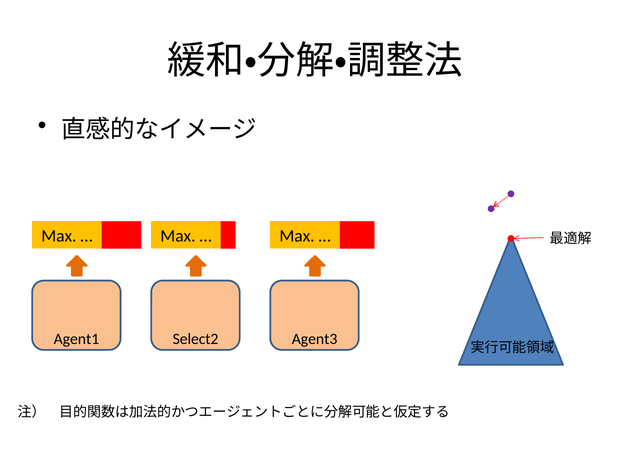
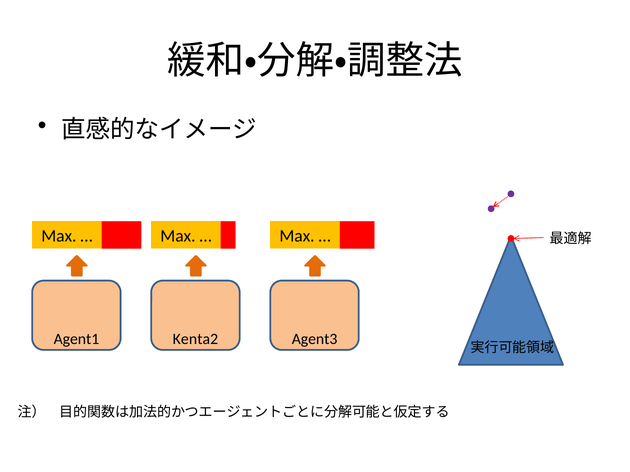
Select2: Select2 -> Kenta2
